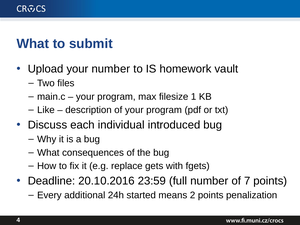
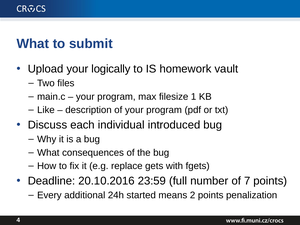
your number: number -> logically
